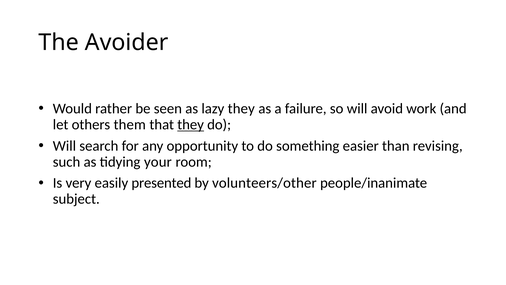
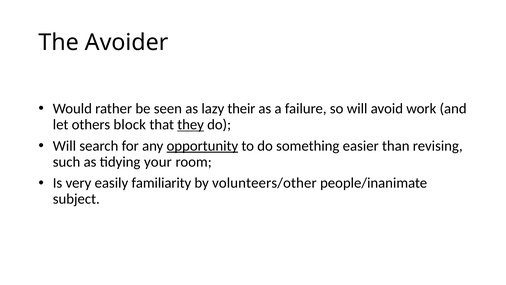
lazy they: they -> their
them: them -> block
opportunity underline: none -> present
presented: presented -> familiarity
